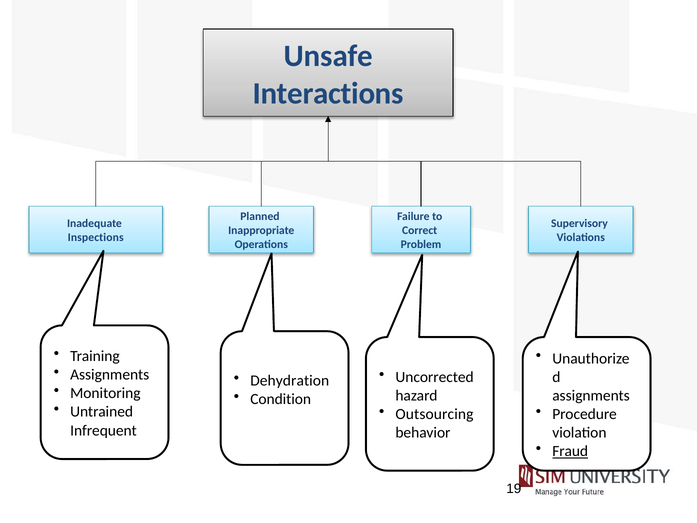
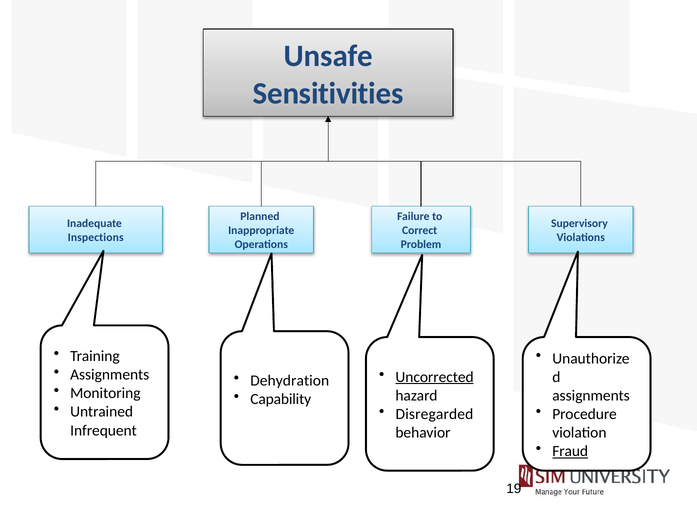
Interactions: Interactions -> Sensitivities
Uncorrected underline: none -> present
Condition: Condition -> Capability
Outsourcing: Outsourcing -> Disregarded
